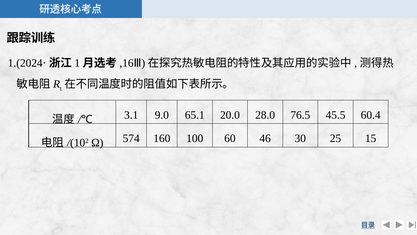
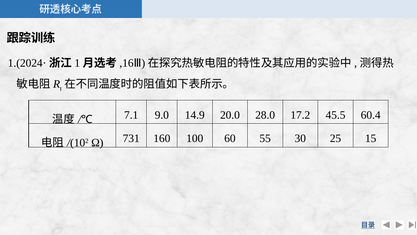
3.1: 3.1 -> 7.1
65.1: 65.1 -> 14.9
76.5: 76.5 -> 17.2
574: 574 -> 731
46: 46 -> 55
